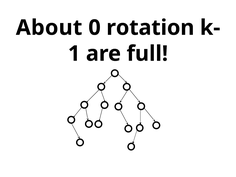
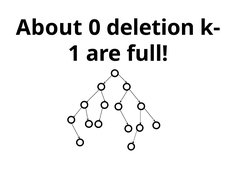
rotation: rotation -> deletion
